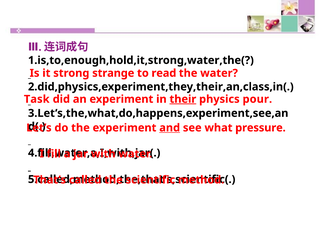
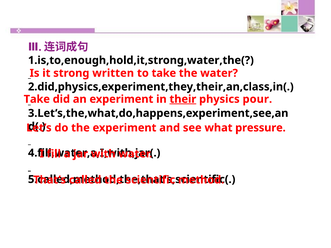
strange: strange -> written
to read: read -> take
Task at (37, 99): Task -> Take
and underline: present -> none
